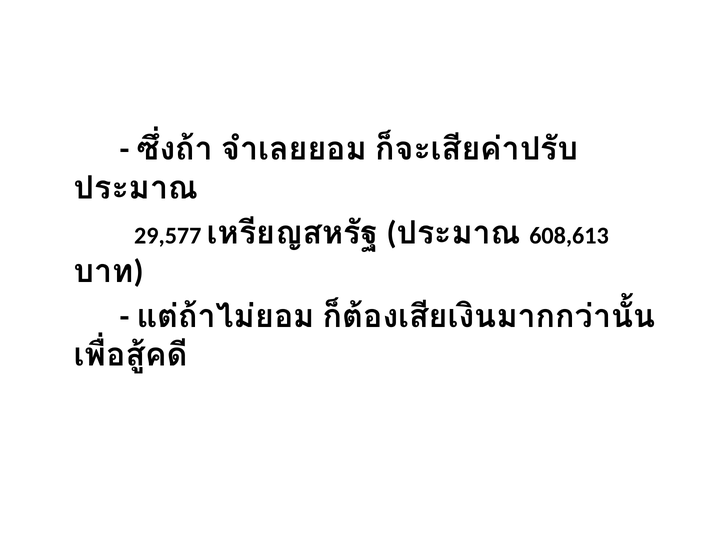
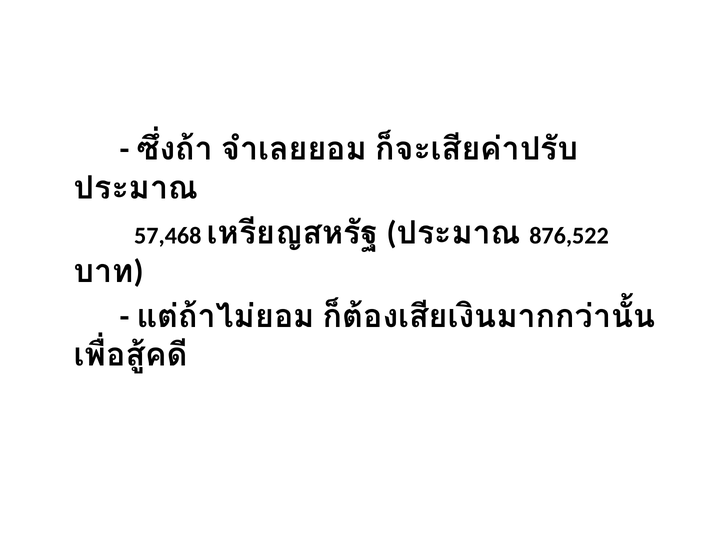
29,577: 29,577 -> 57,468
608,613: 608,613 -> 876,522
